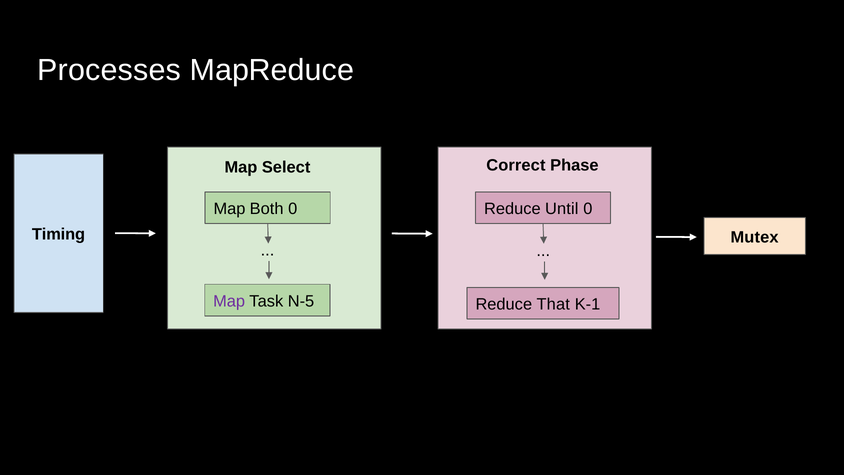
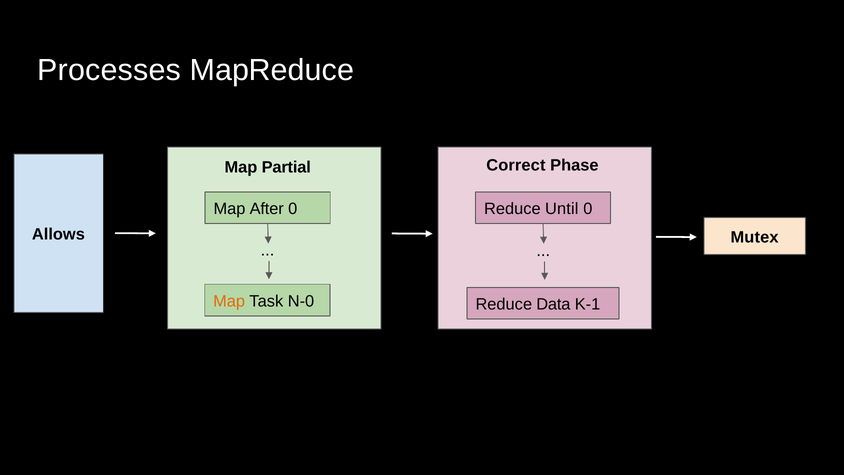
Select: Select -> Partial
Both: Both -> After
Timing: Timing -> Allows
Map at (229, 301) colour: purple -> orange
N-5: N-5 -> N-0
That: That -> Data
